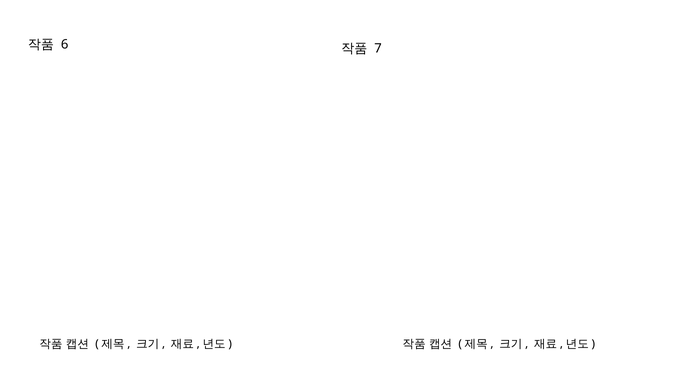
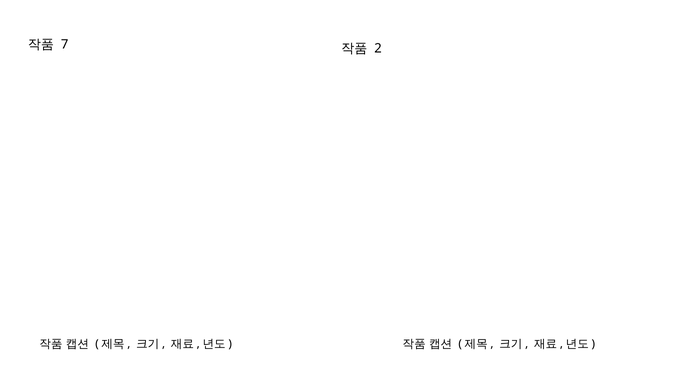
6: 6 -> 7
7: 7 -> 2
